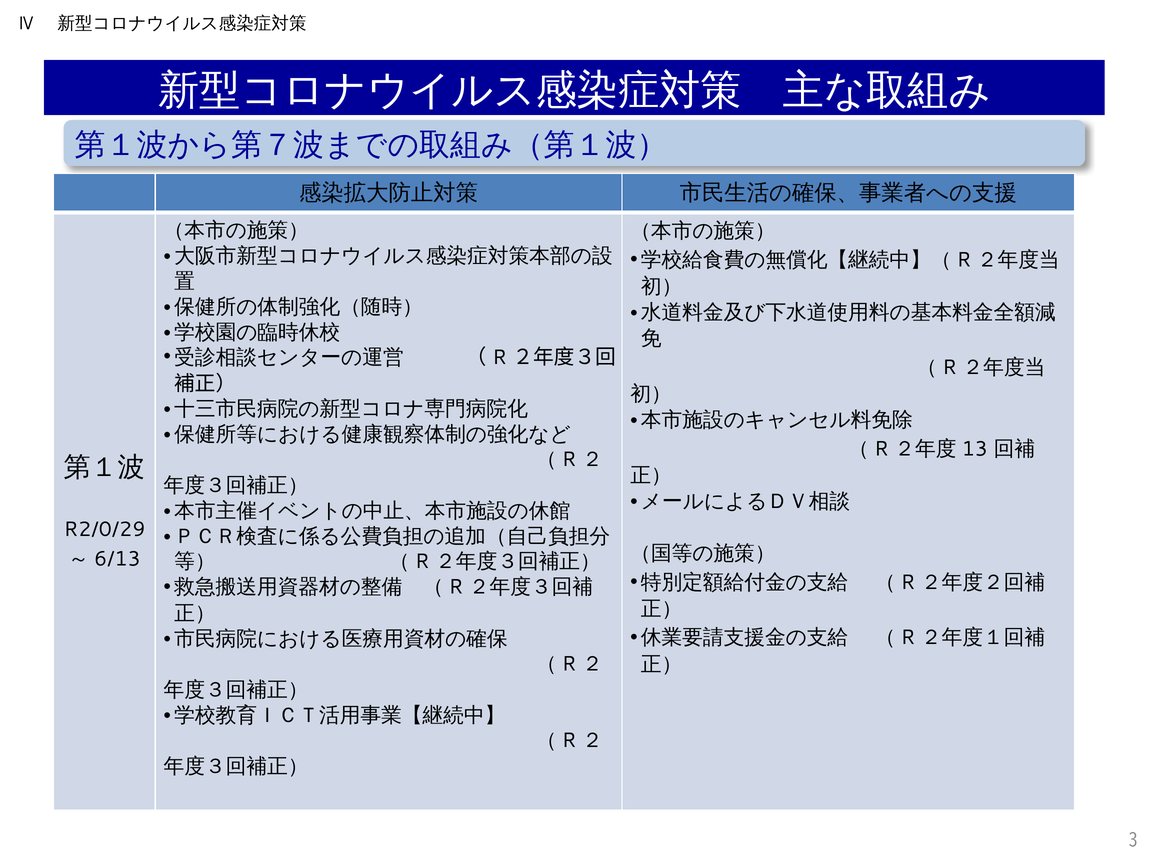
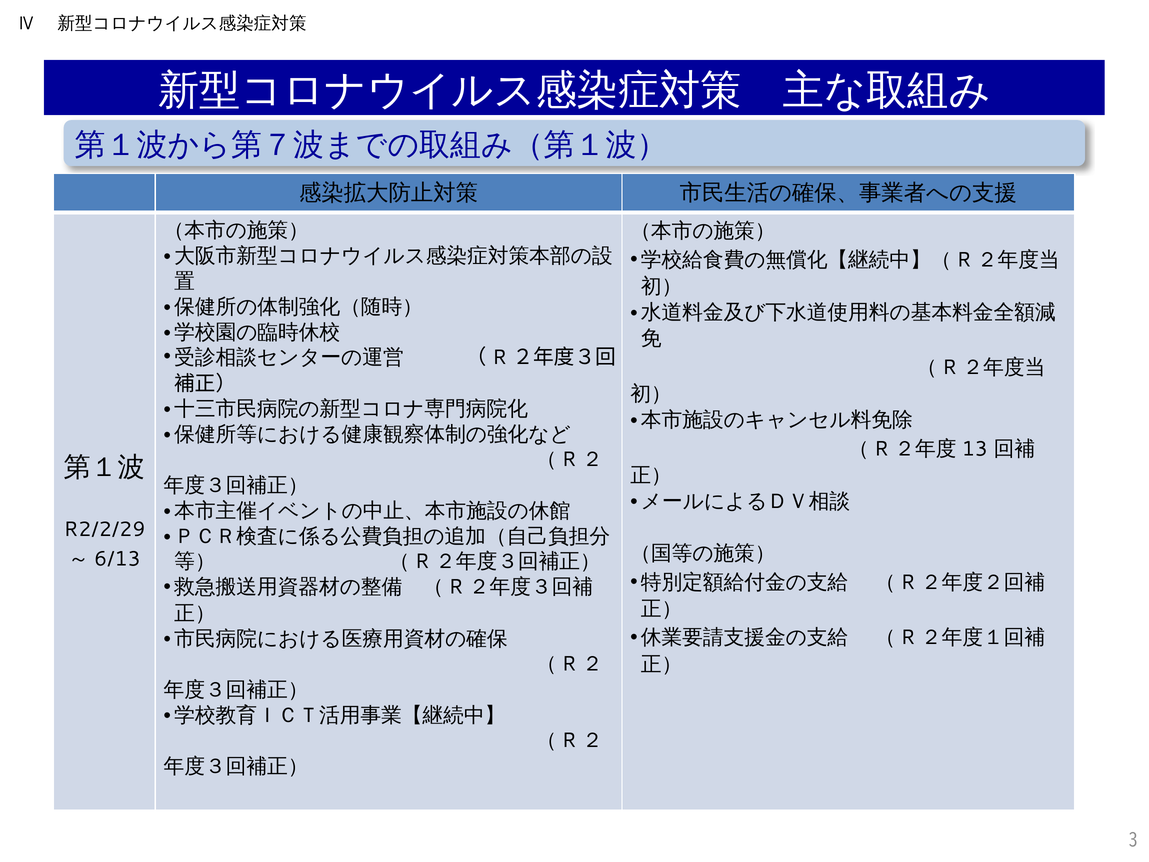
R2/0/29: R2/0/29 -> R2/2/29
